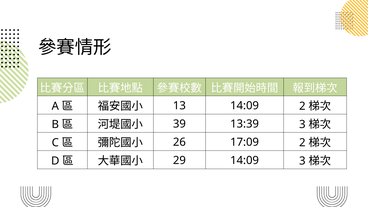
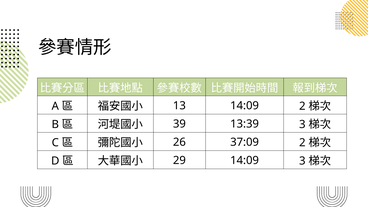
17:09: 17:09 -> 37:09
